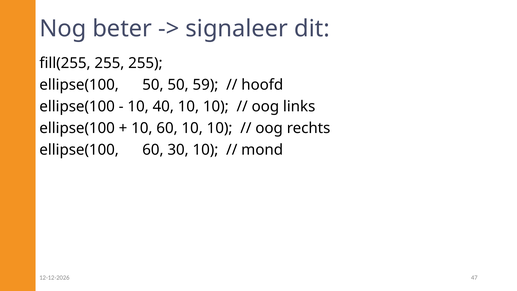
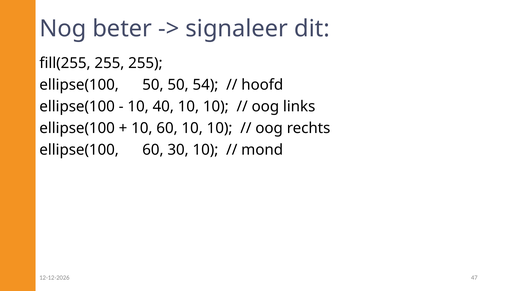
59: 59 -> 54
